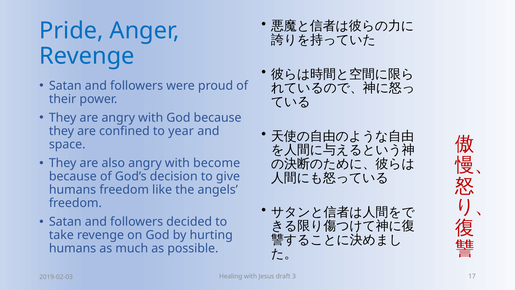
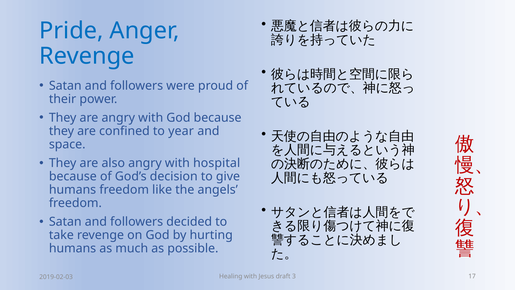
become: become -> hospital
